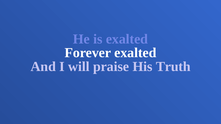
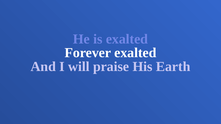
Truth: Truth -> Earth
